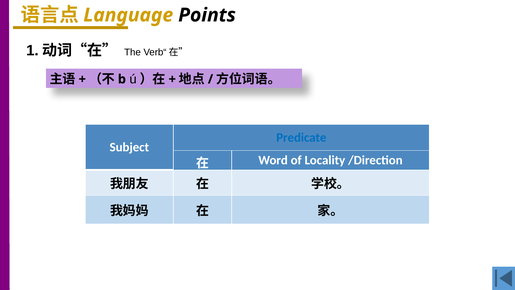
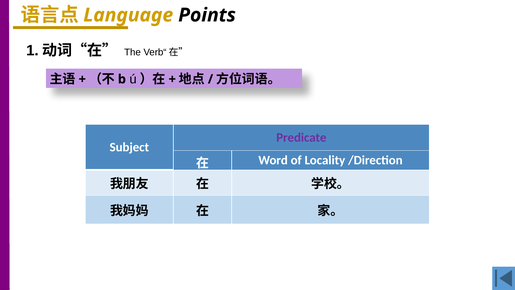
Predicate colour: blue -> purple
